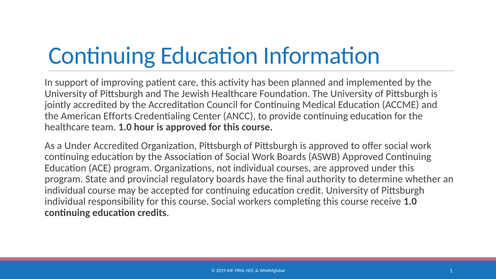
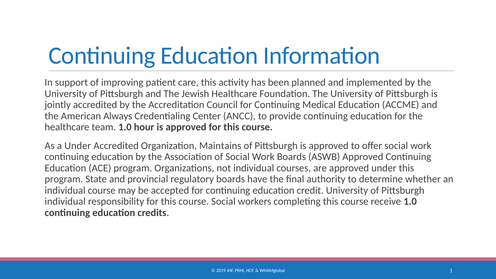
Efforts: Efforts -> Always
Organization Pittsburgh: Pittsburgh -> Maintains
